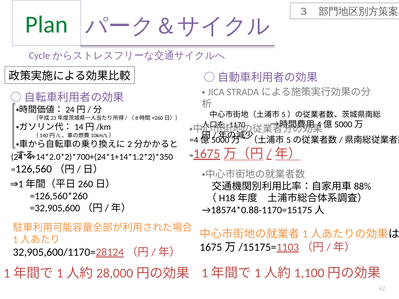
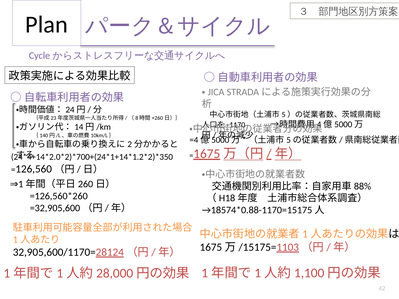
Plan colour: green -> black
